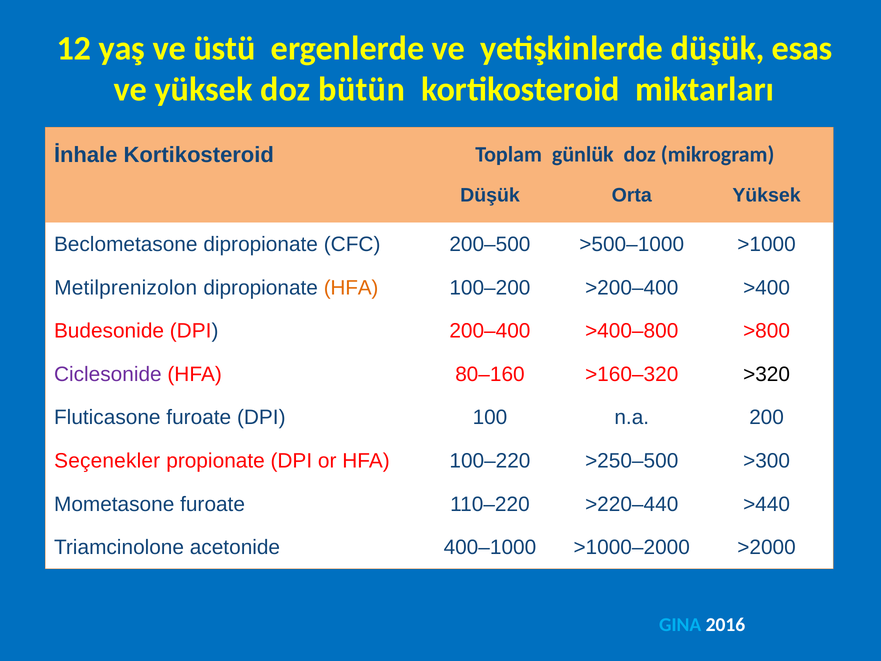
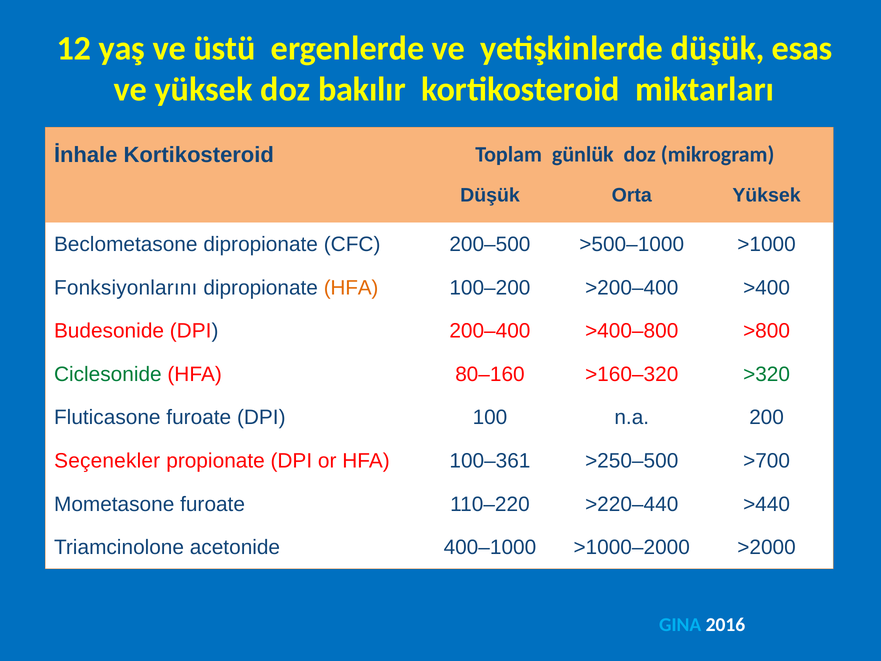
bütün: bütün -> bakılır
Metilprenizolon: Metilprenizolon -> Fonksiyonlarını
Ciclesonide colour: purple -> green
>320 colour: black -> green
100–220: 100–220 -> 100–361
>300: >300 -> >700
